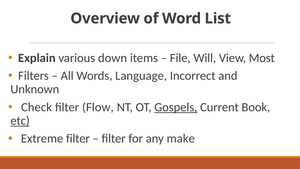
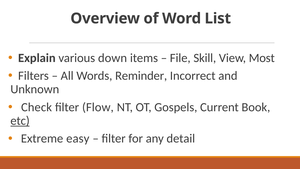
Will: Will -> Skill
Language: Language -> Reminder
Gospels underline: present -> none
Extreme filter: filter -> easy
make: make -> detail
